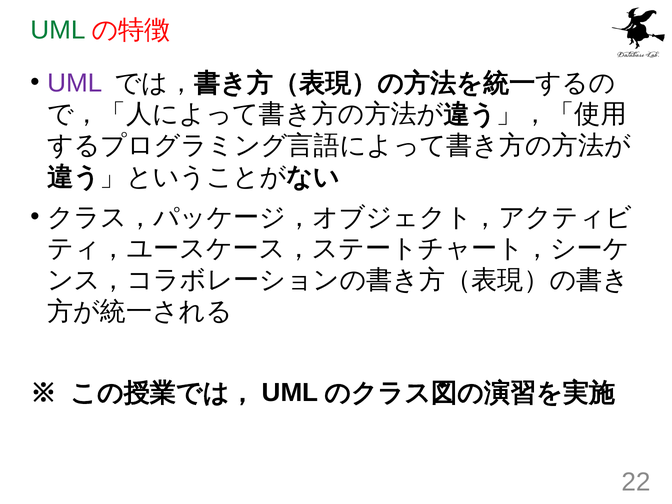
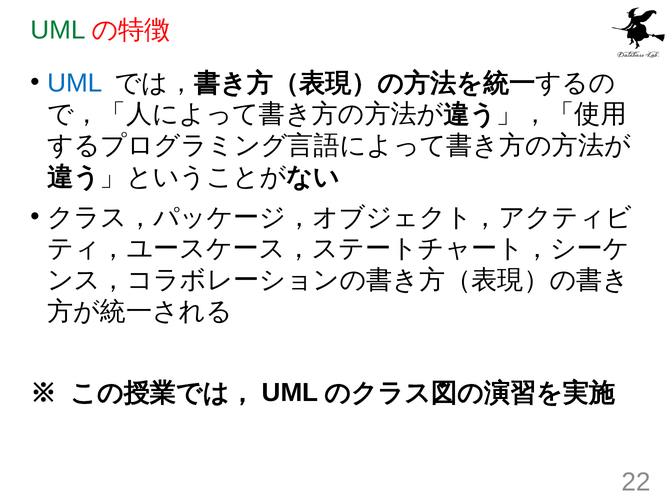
UML at (75, 83) colour: purple -> blue
